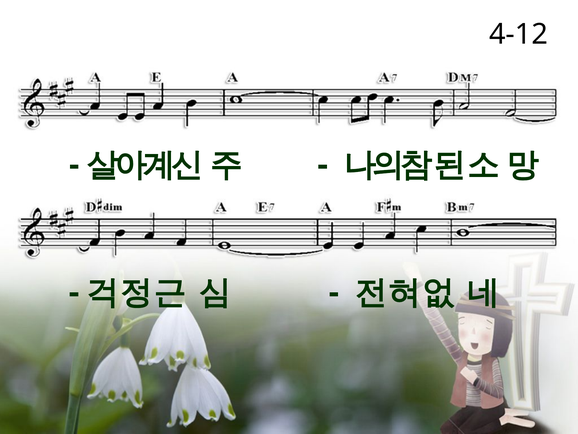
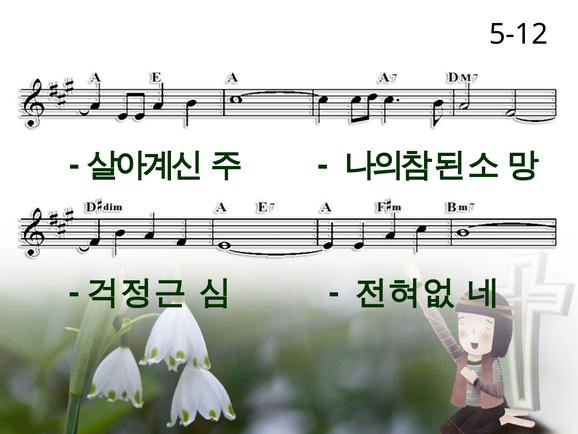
4-12: 4-12 -> 5-12
